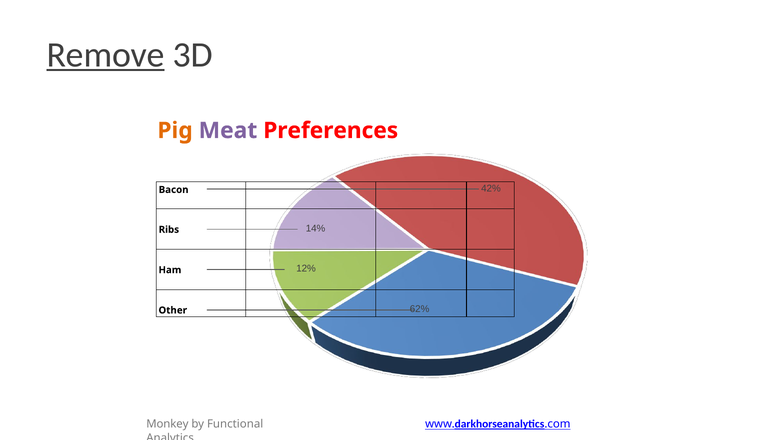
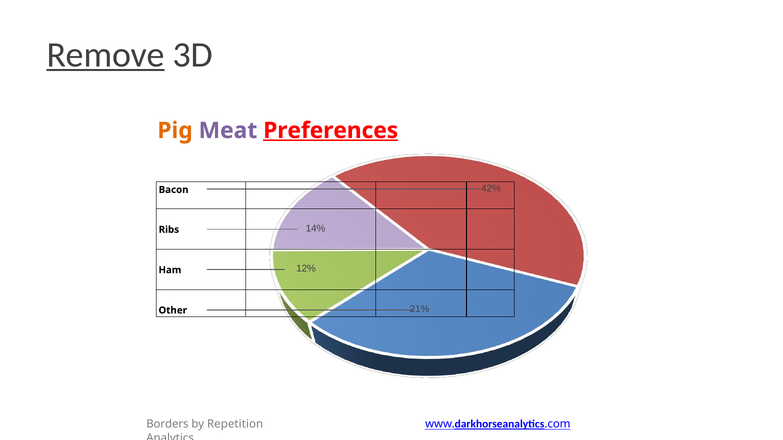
Preferences underline: none -> present
62%: 62% -> 21%
Monkey: Monkey -> Borders
Functional: Functional -> Repetition
